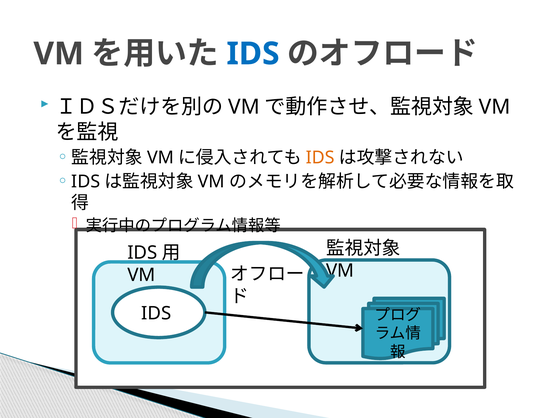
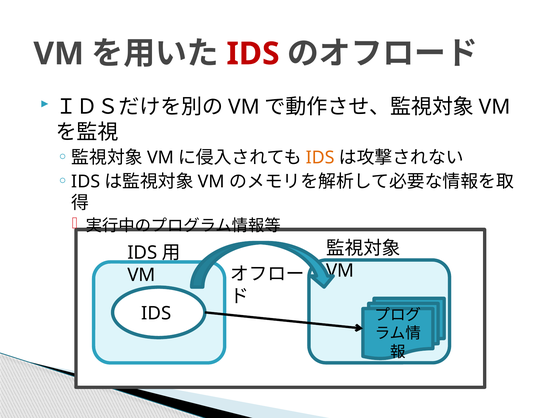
IDS at (253, 54) colour: blue -> red
